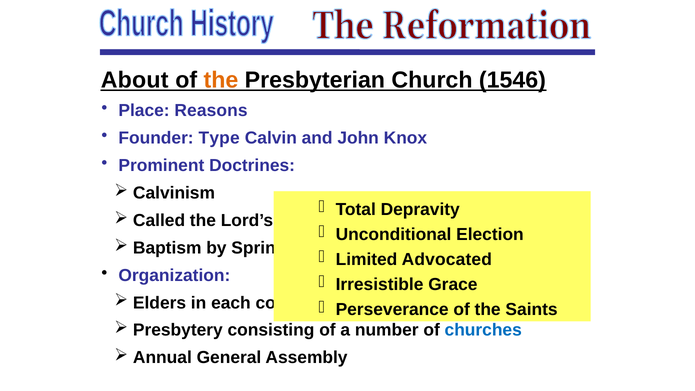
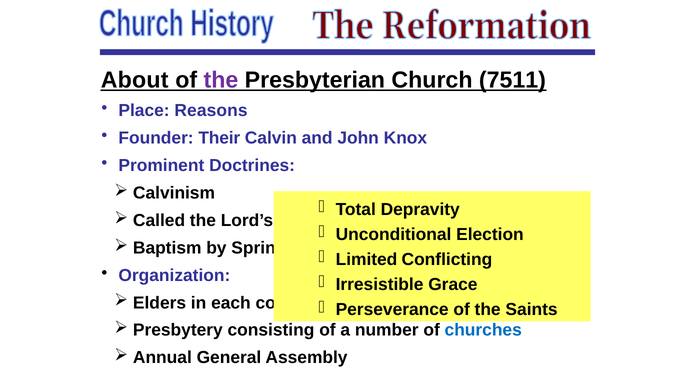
the at (221, 80) colour: orange -> purple
1546: 1546 -> 7511
Type: Type -> Their
Advocated: Advocated -> Conflicting
